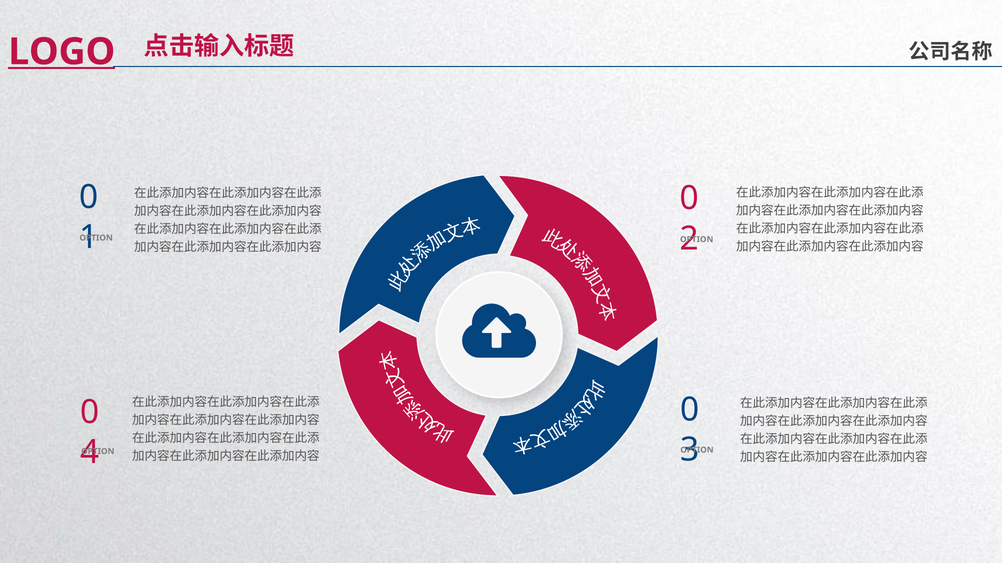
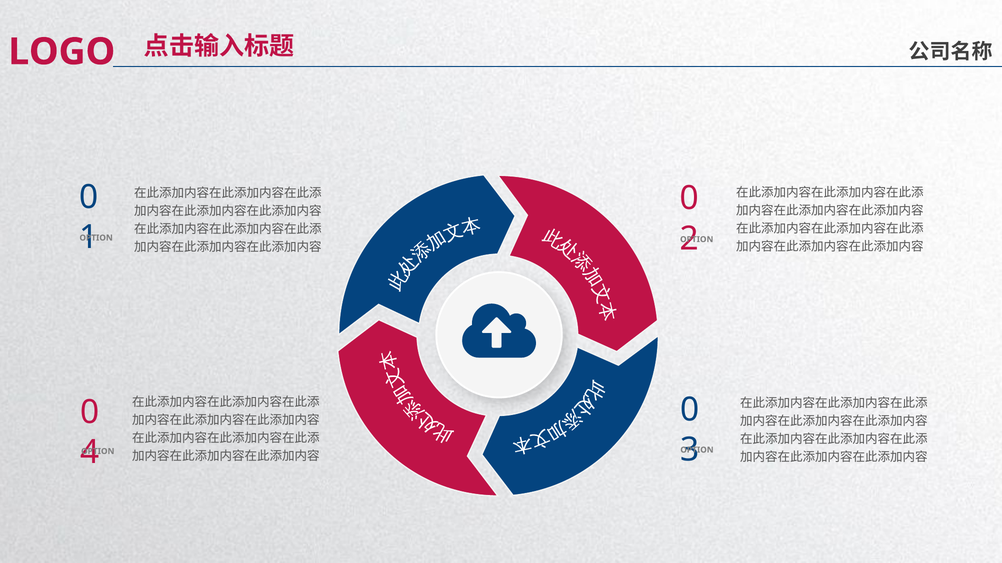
LOGO underline: present -> none
